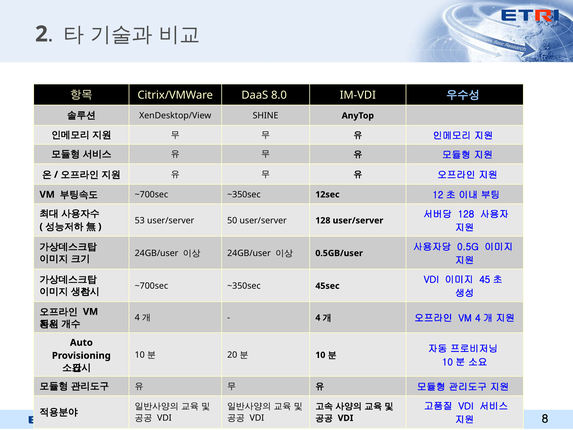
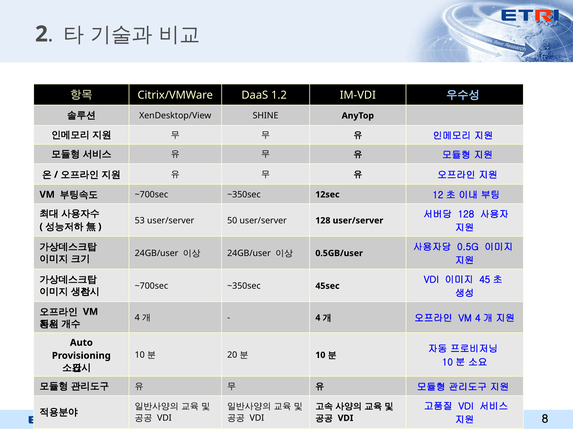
8.0: 8.0 -> 1.2
